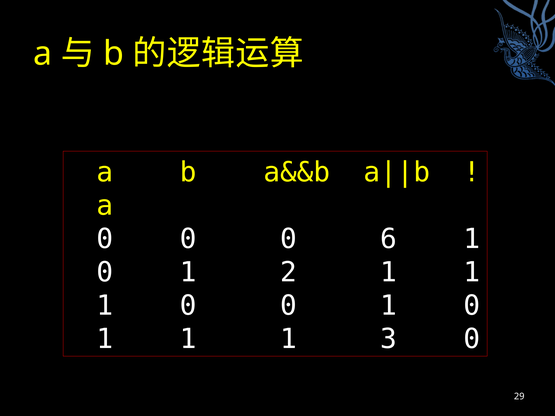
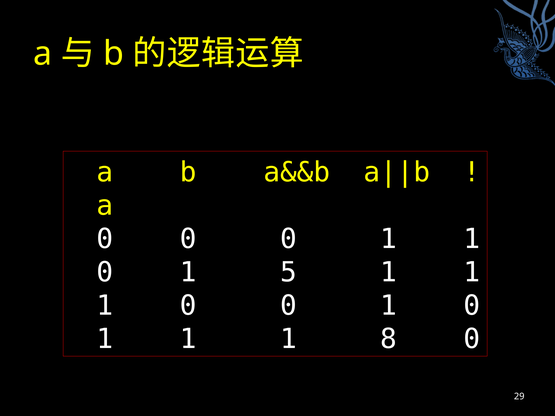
0 0 0 6: 6 -> 1
2: 2 -> 5
3: 3 -> 8
